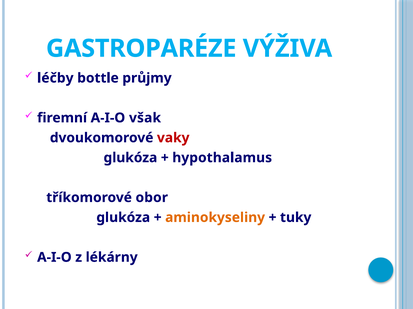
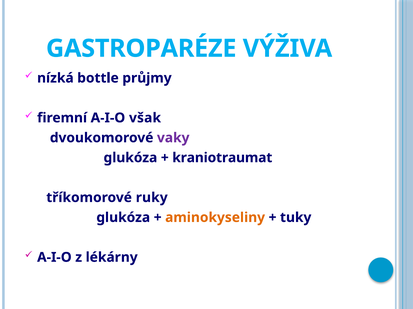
léčby: léčby -> nízká
vaky colour: red -> purple
hypothalamus: hypothalamus -> kraniotraumat
obor: obor -> ruky
